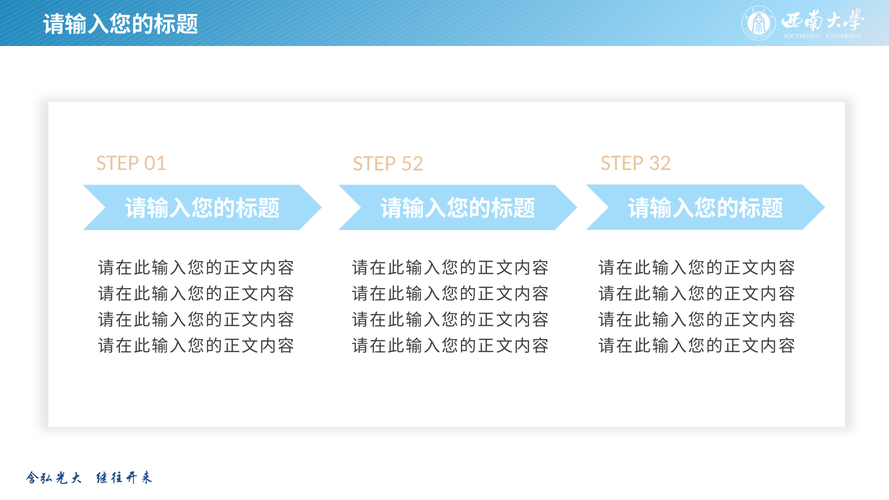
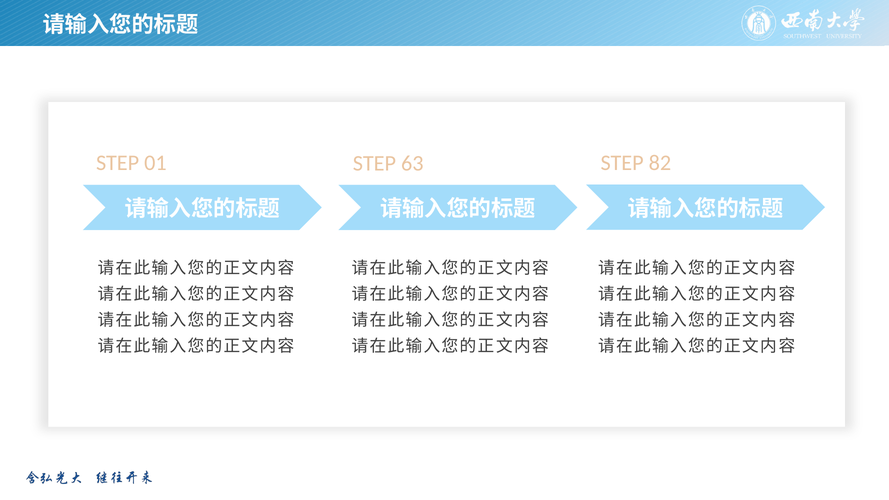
52: 52 -> 63
32: 32 -> 82
